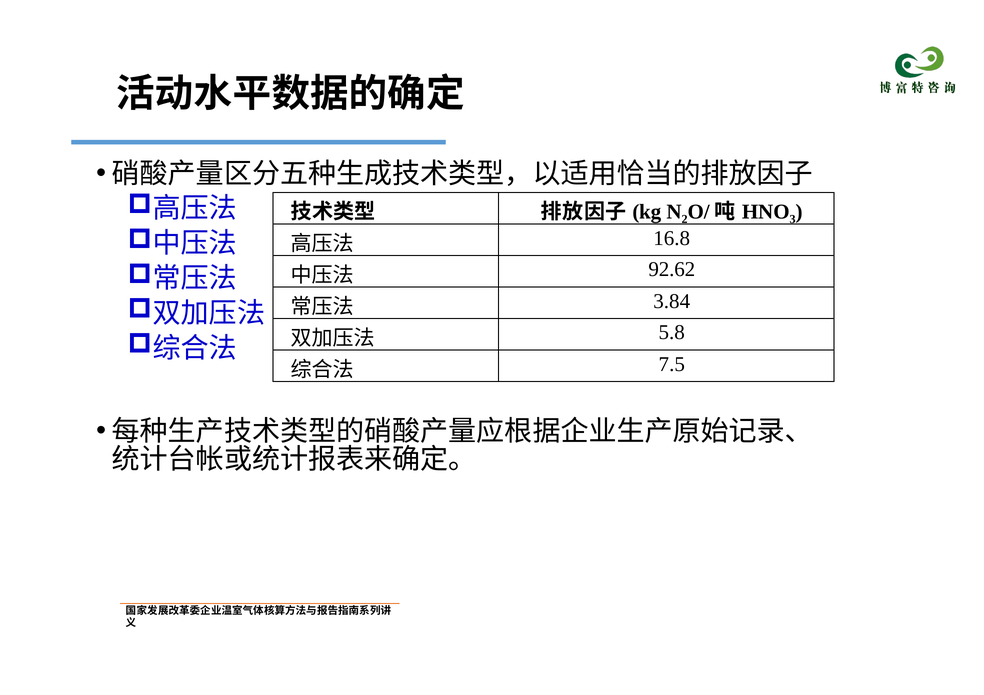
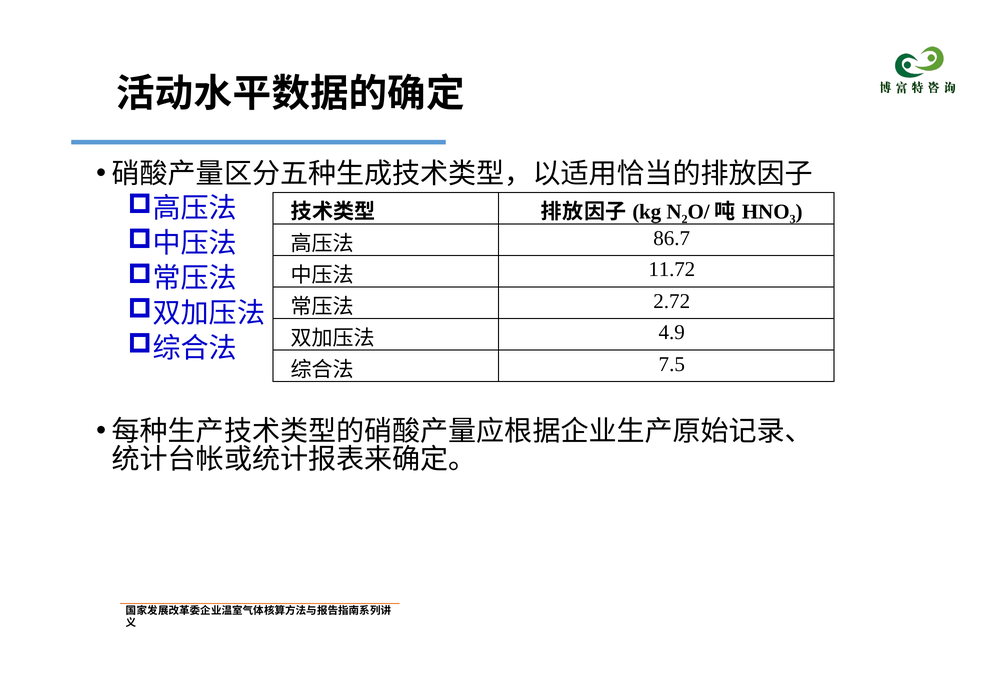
16.8: 16.8 -> 86.7
92.62: 92.62 -> 11.72
3.84: 3.84 -> 2.72
5.8: 5.8 -> 4.9
